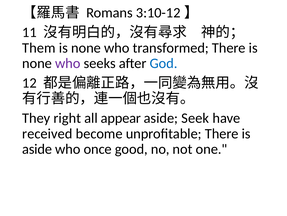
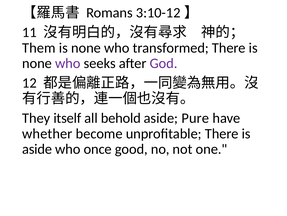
God colour: blue -> purple
right: right -> itself
appear: appear -> behold
Seek: Seek -> Pure
received: received -> whether
